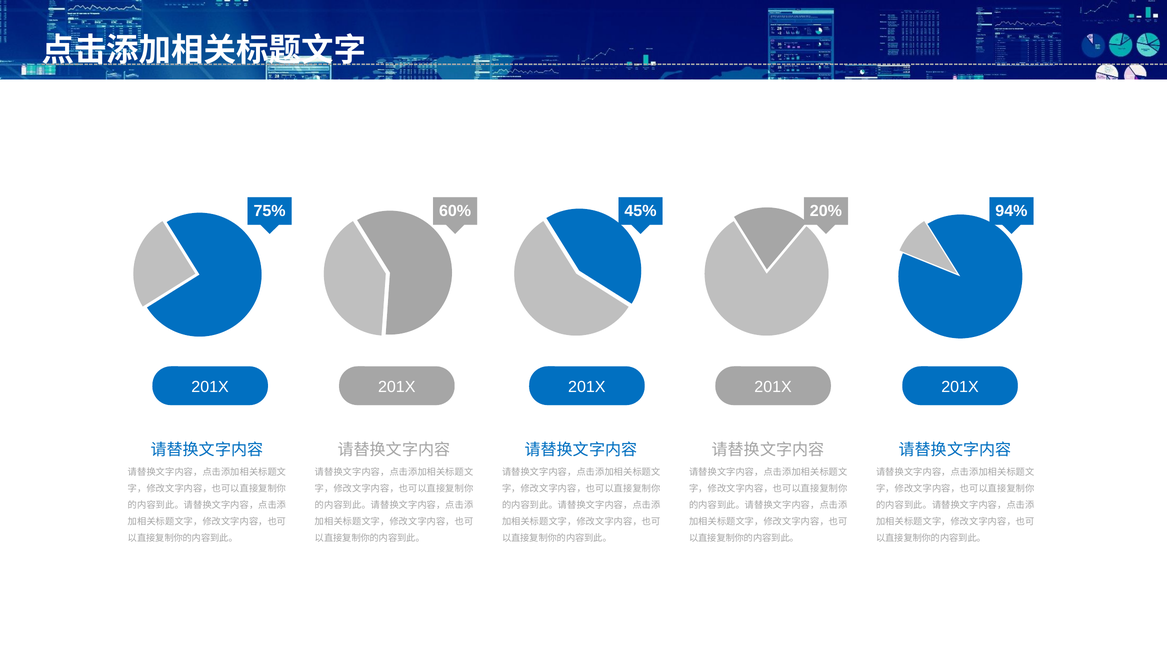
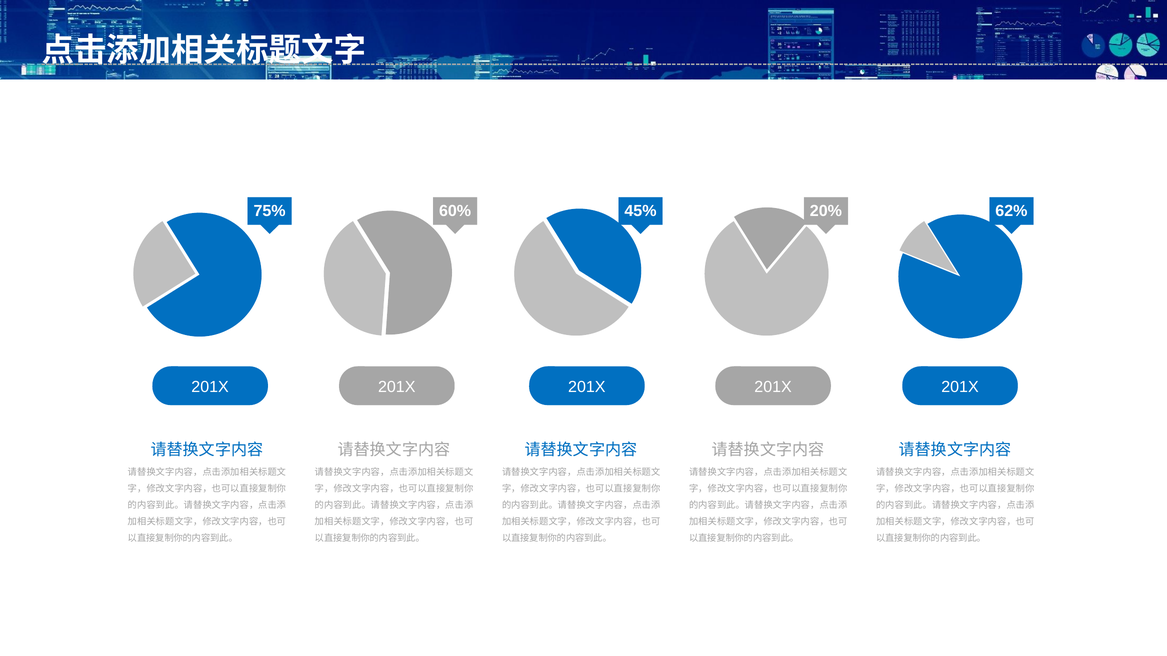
94%: 94% -> 62%
